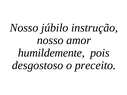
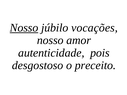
Nosso at (24, 28) underline: none -> present
instrução: instrução -> vocações
humildemente: humildemente -> autenticidade
